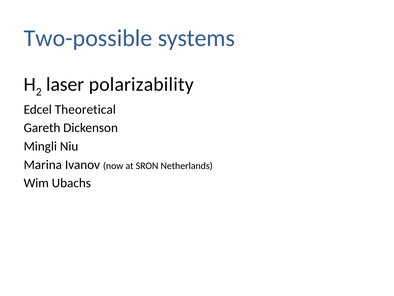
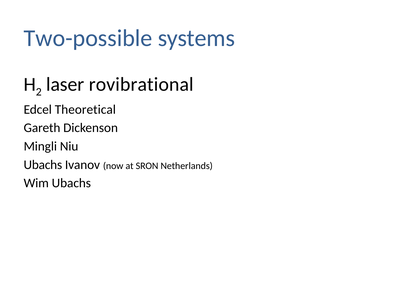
polarizability: polarizability -> rovibrational
Marina at (43, 164): Marina -> Ubachs
